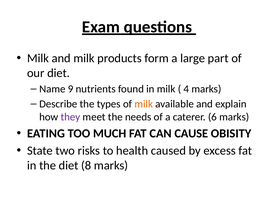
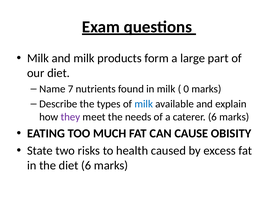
9: 9 -> 7
4: 4 -> 0
milk at (144, 104) colour: orange -> blue
diet 8: 8 -> 6
